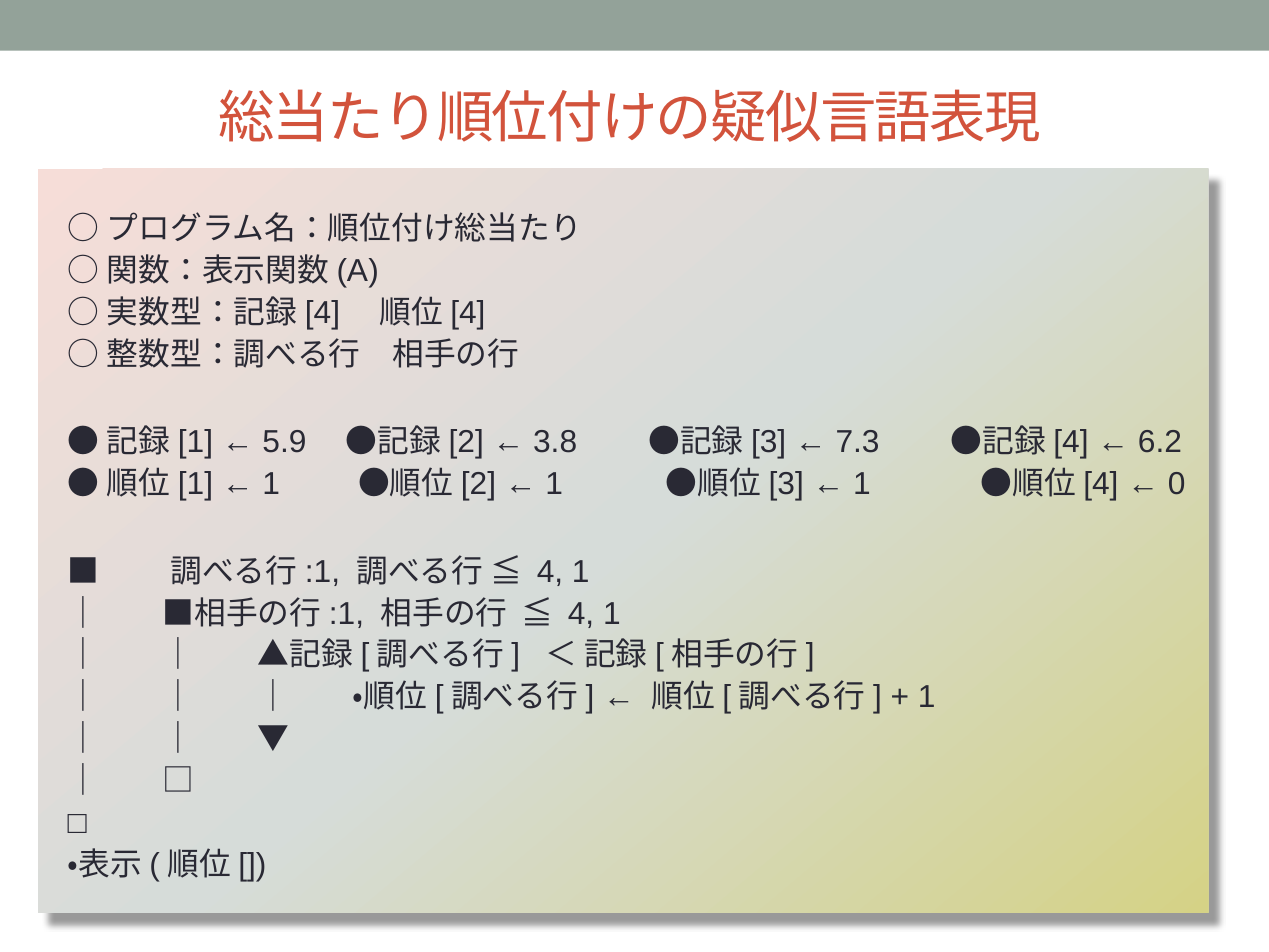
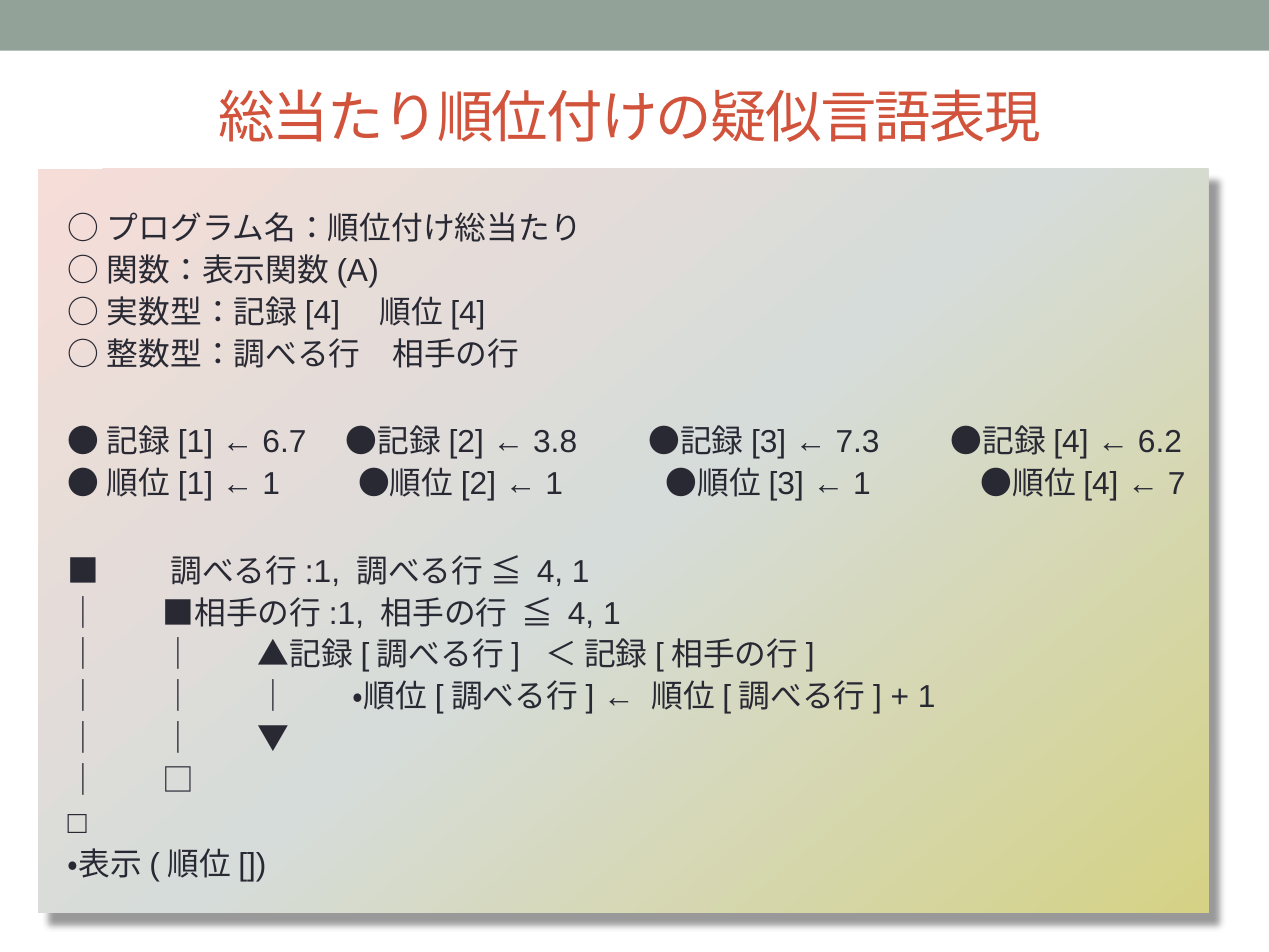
5.9: 5.9 -> 6.7
0: 0 -> 7
